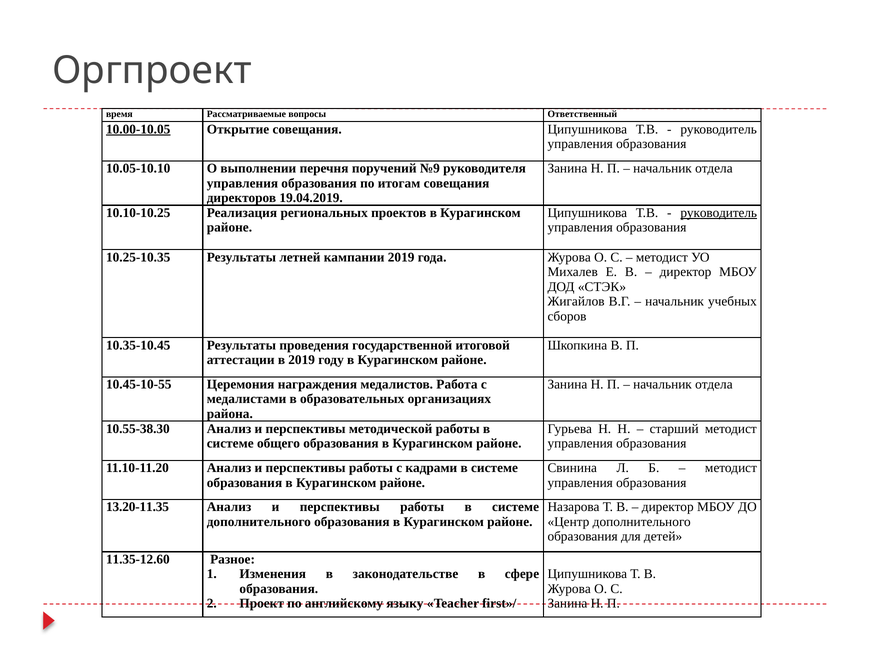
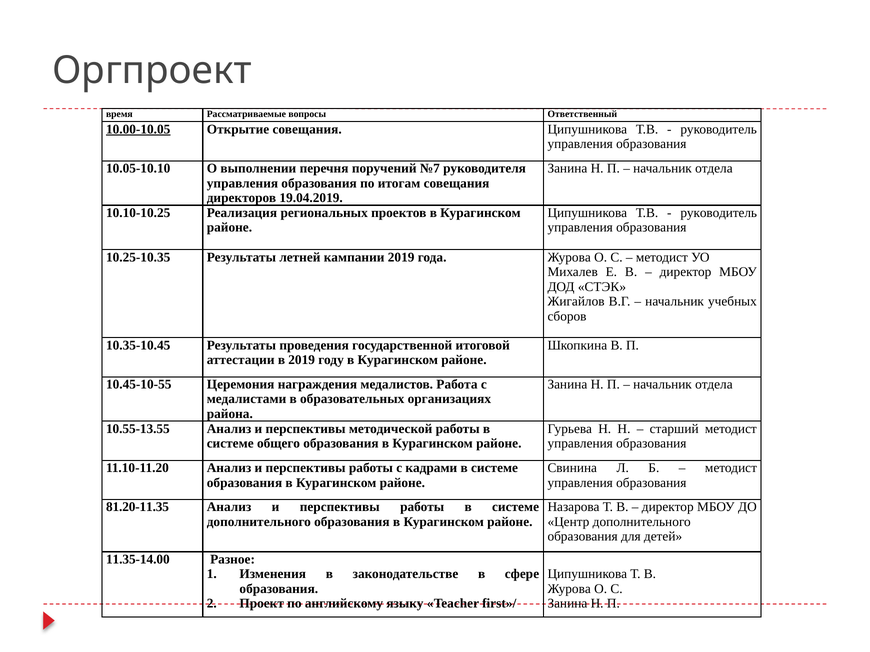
№9: №9 -> №7
руководитель at (719, 213) underline: present -> none
10.55-38.30: 10.55-38.30 -> 10.55-13.55
13.20-11.35: 13.20-11.35 -> 81.20-11.35
11.35-12.60: 11.35-12.60 -> 11.35-14.00
